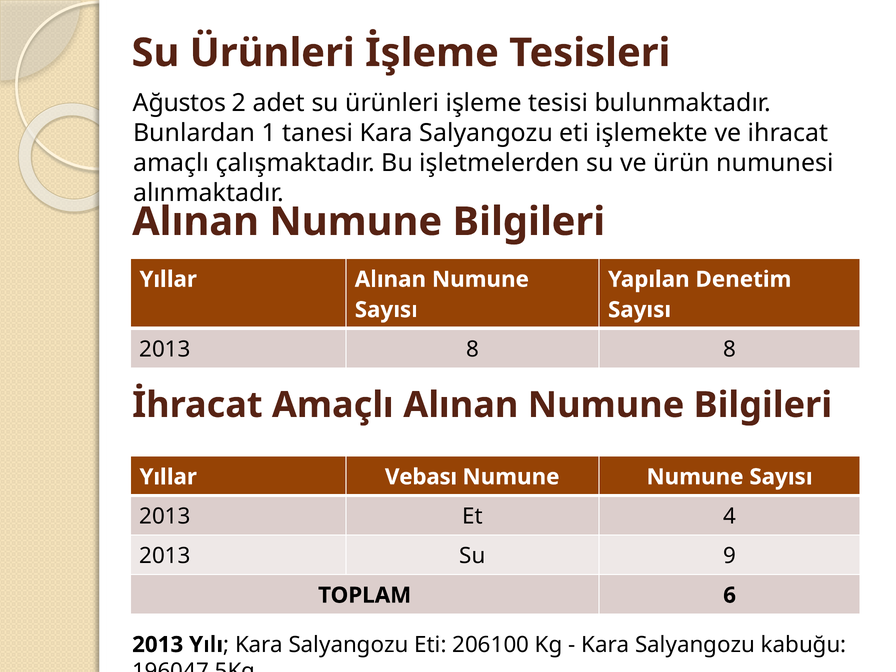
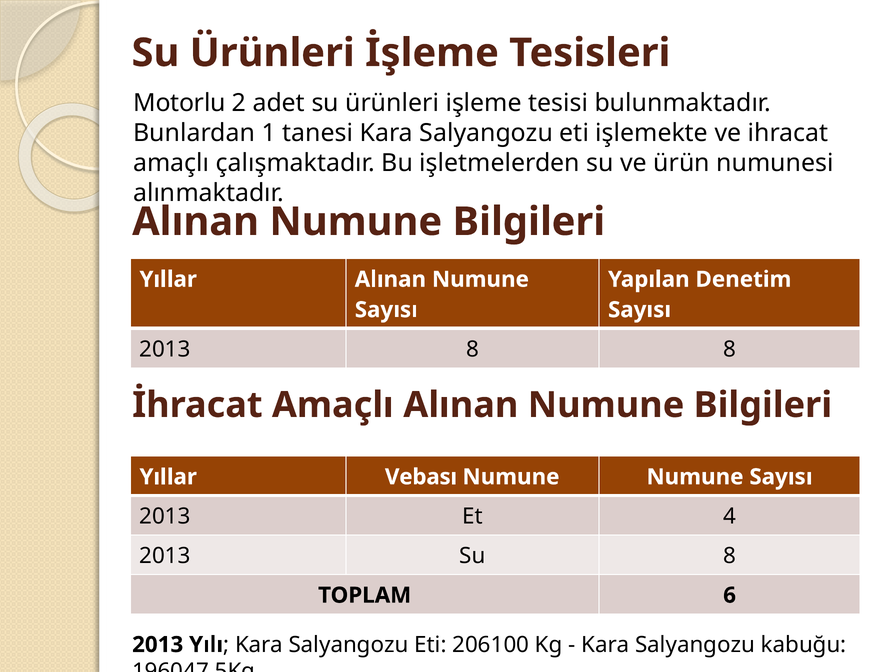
Ağustos: Ağustos -> Motorlu
Su 9: 9 -> 8
